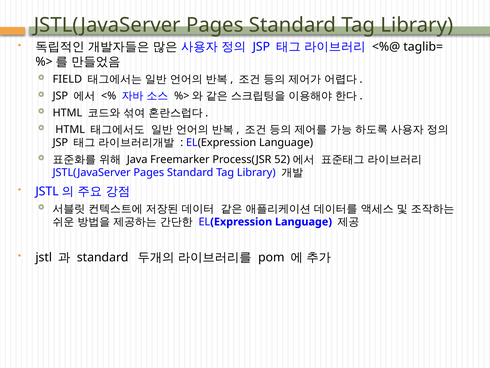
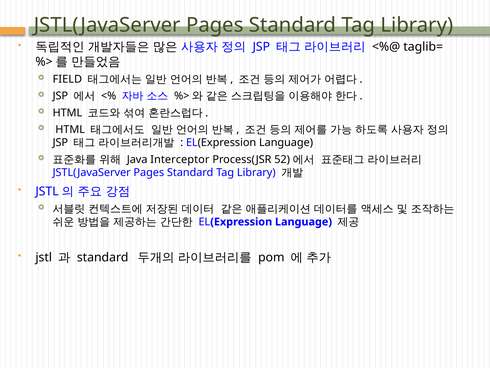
Freemarker: Freemarker -> Interceptor
